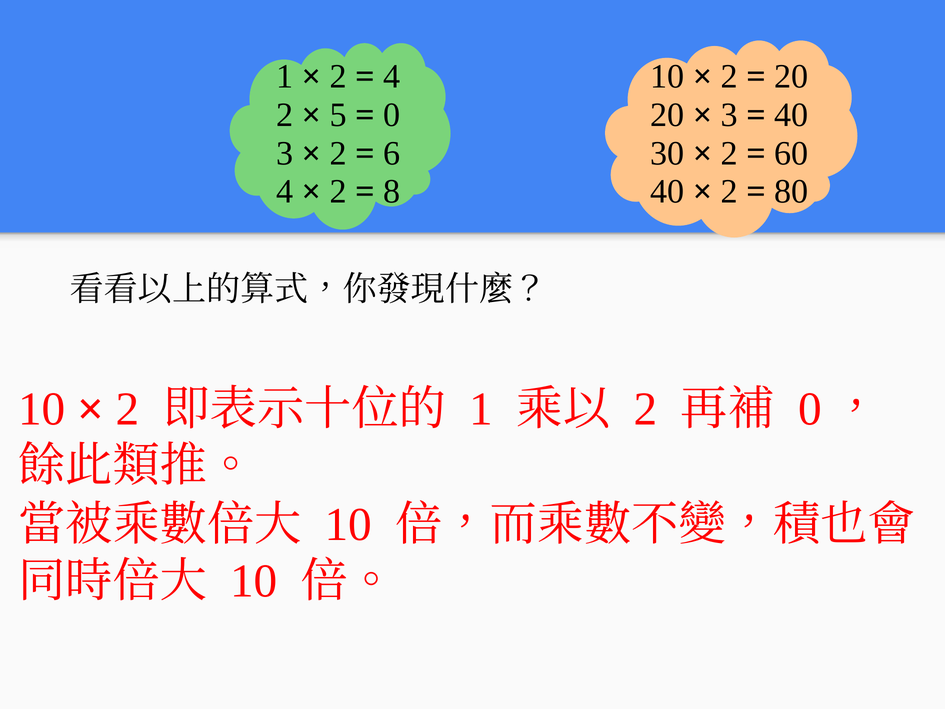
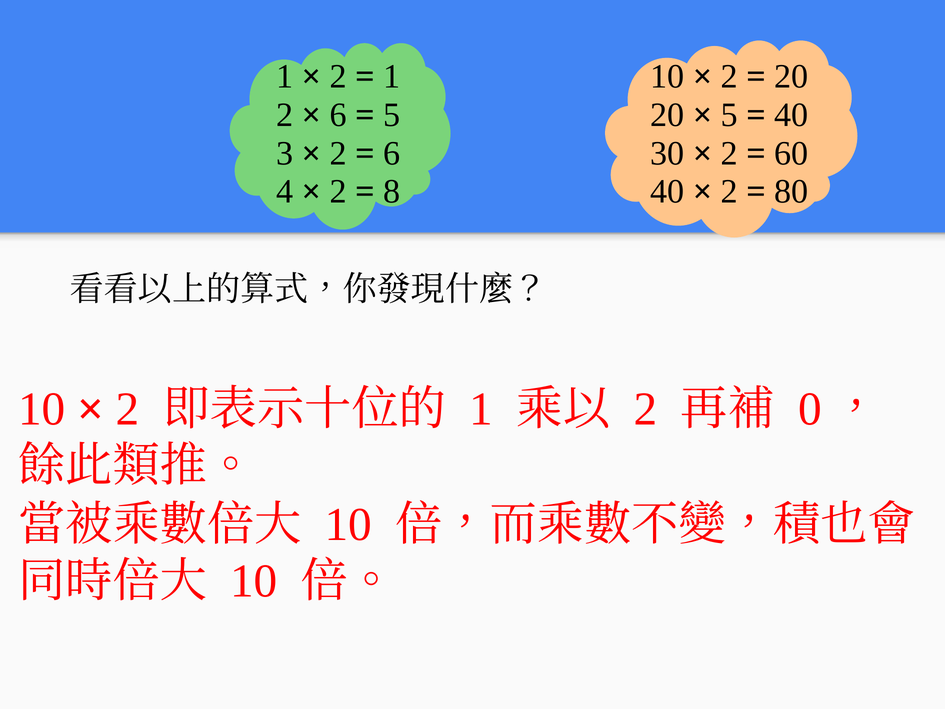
4 at (392, 77): 4 -> 1
5 at (338, 115): 5 -> 6
0 at (392, 115): 0 -> 5
3 at (729, 115): 3 -> 5
